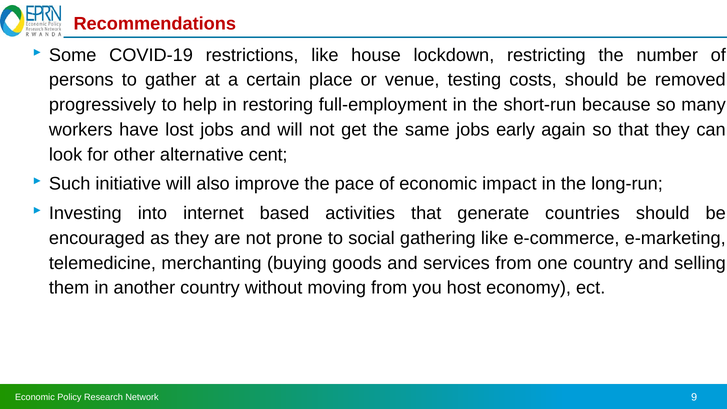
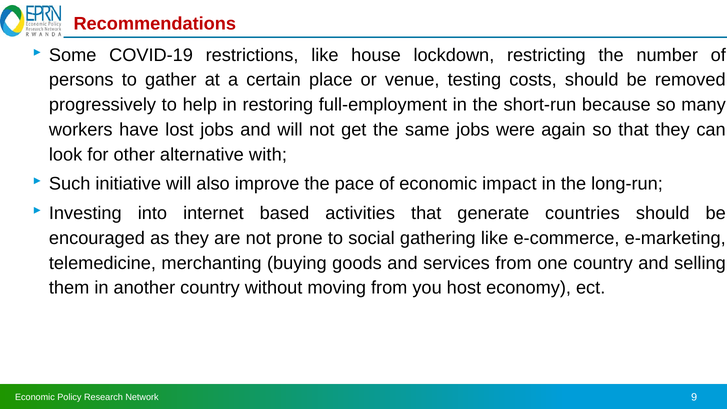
early: early -> were
cent: cent -> with
